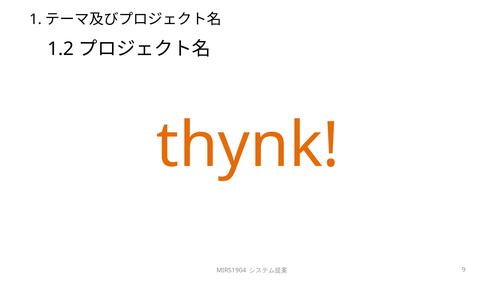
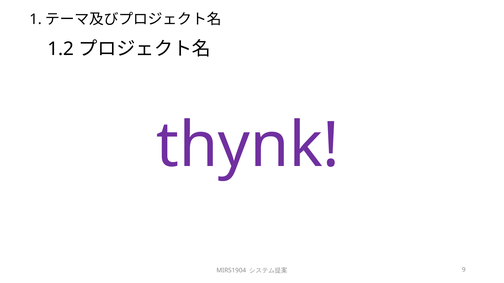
thynk colour: orange -> purple
